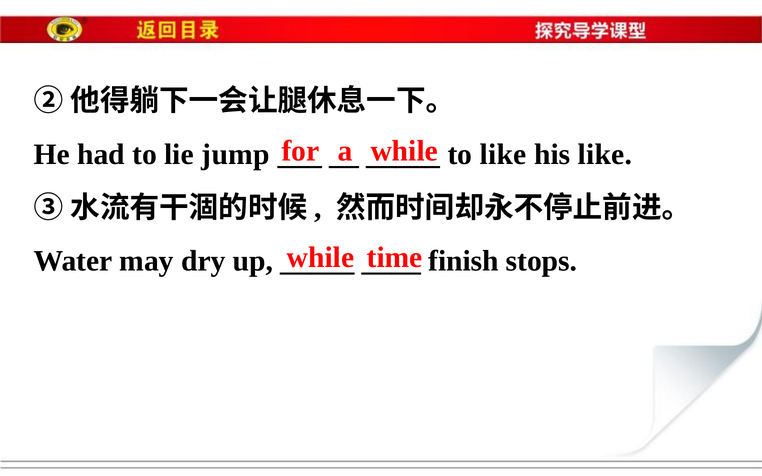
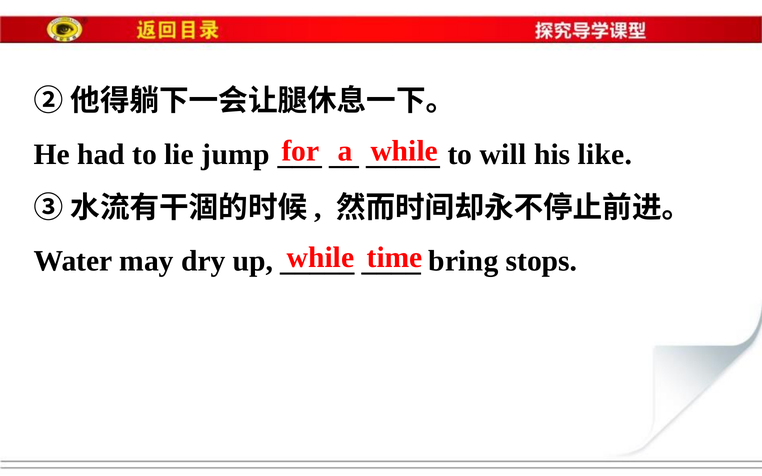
to like: like -> will
finish: finish -> bring
